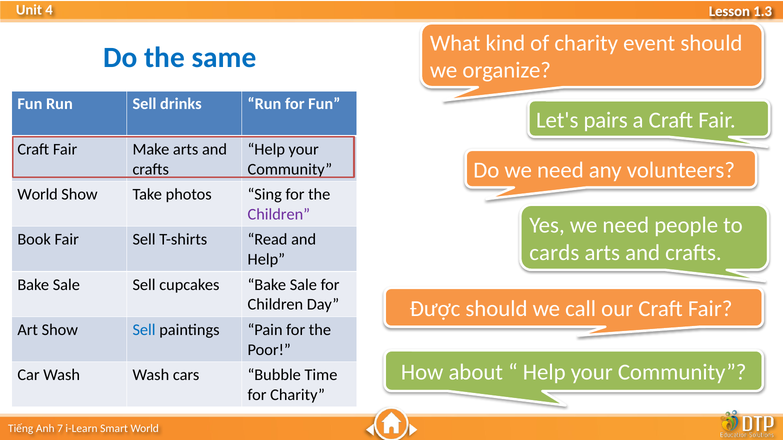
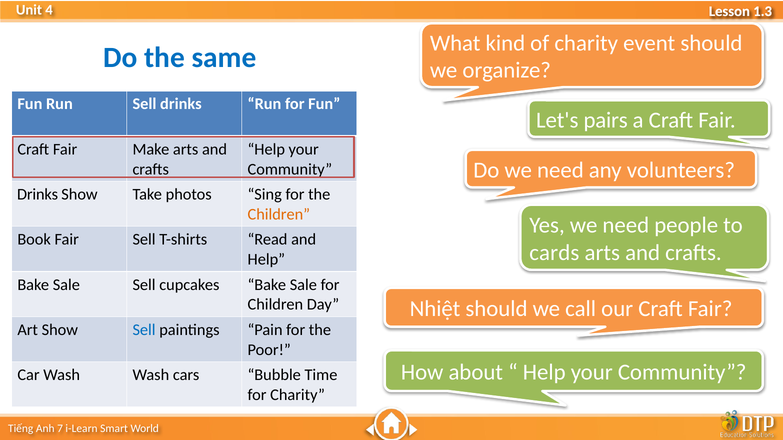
World at (38, 195): World -> Drinks
Children at (279, 215) colour: purple -> orange
Được: Được -> Nhiệt
